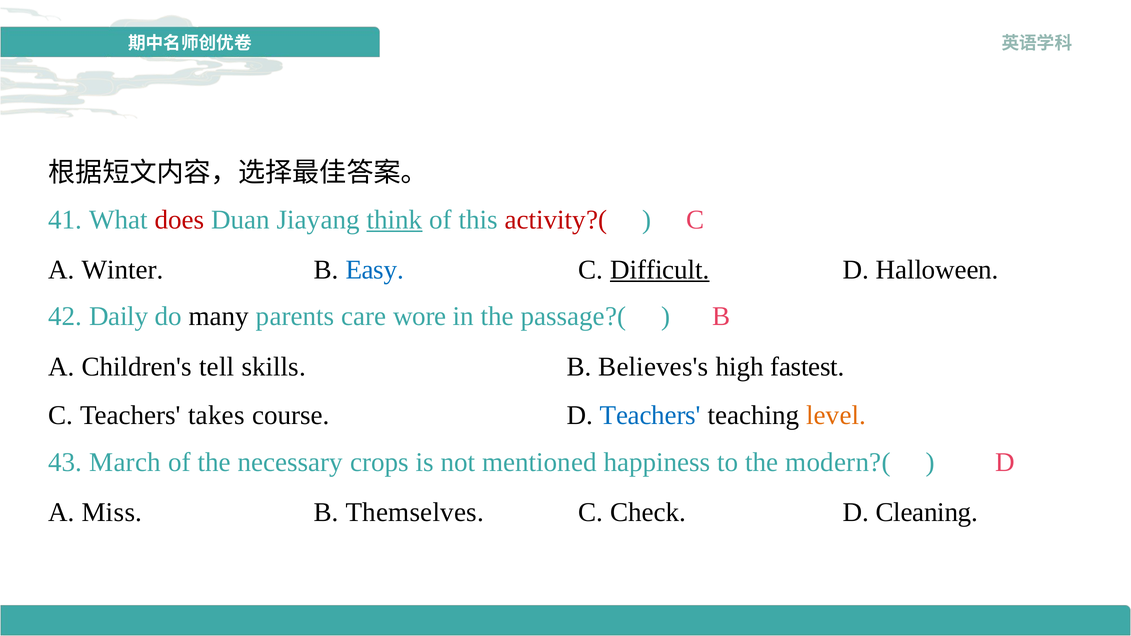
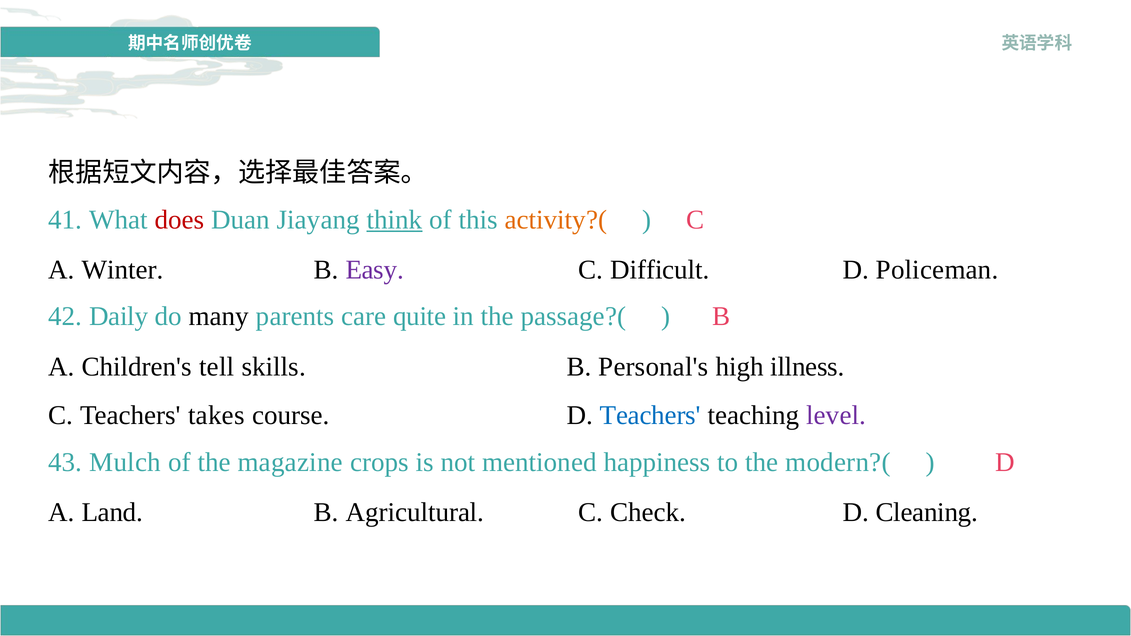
activity?( colour: red -> orange
Easy colour: blue -> purple
Difficult underline: present -> none
Halloween: Halloween -> Policeman
wore: wore -> quite
Believes's: Believes's -> Personal's
fastest: fastest -> illness
level colour: orange -> purple
March: March -> Mulch
necessary: necessary -> magazine
Miss: Miss -> Land
Themselves: Themselves -> Agricultural
